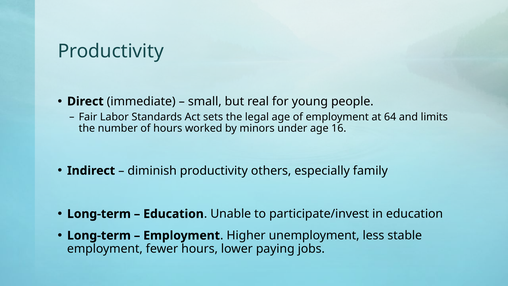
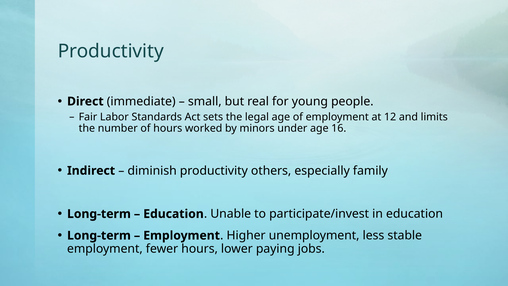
64: 64 -> 12
